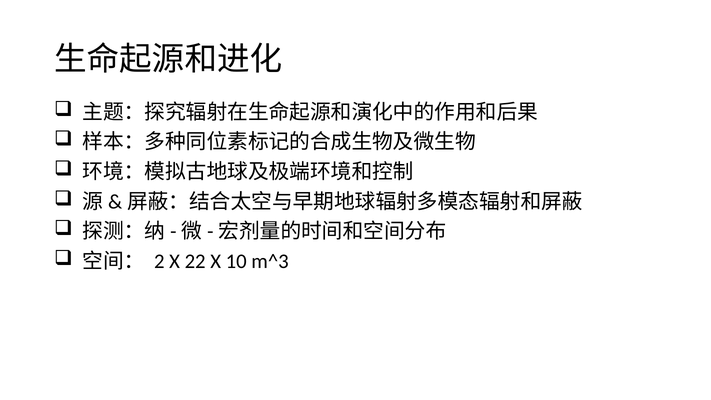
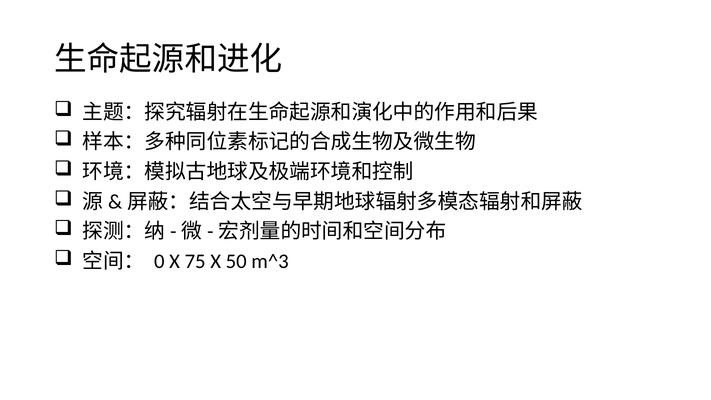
2: 2 -> 0
22: 22 -> 75
10: 10 -> 50
